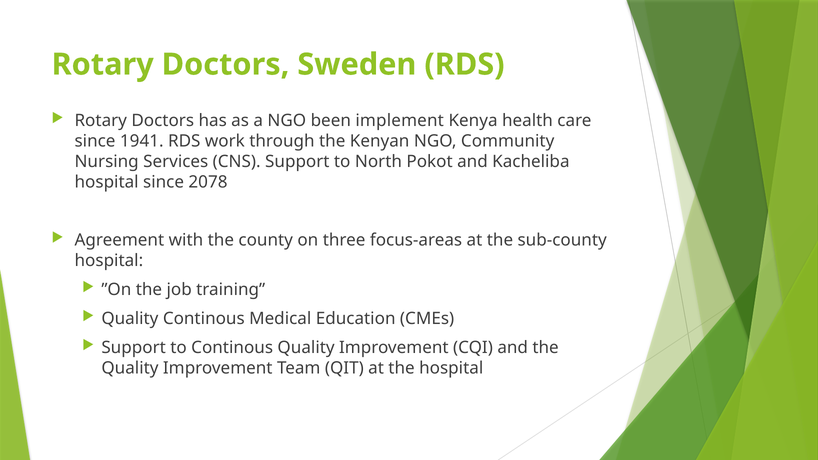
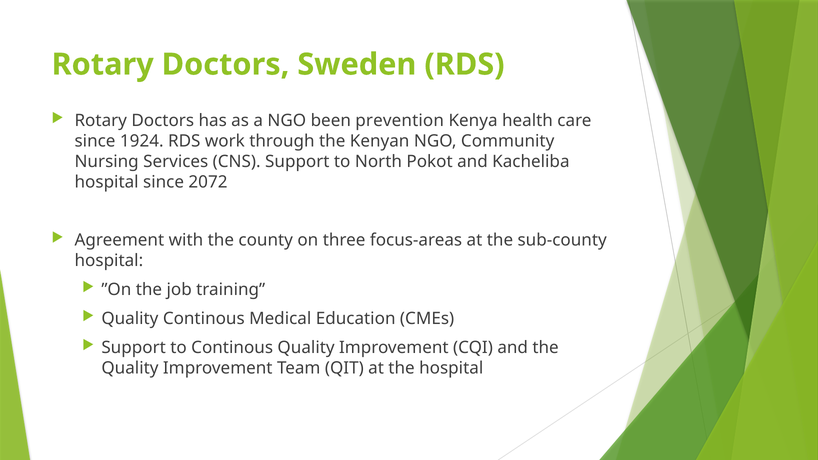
implement: implement -> prevention
1941: 1941 -> 1924
2078: 2078 -> 2072
